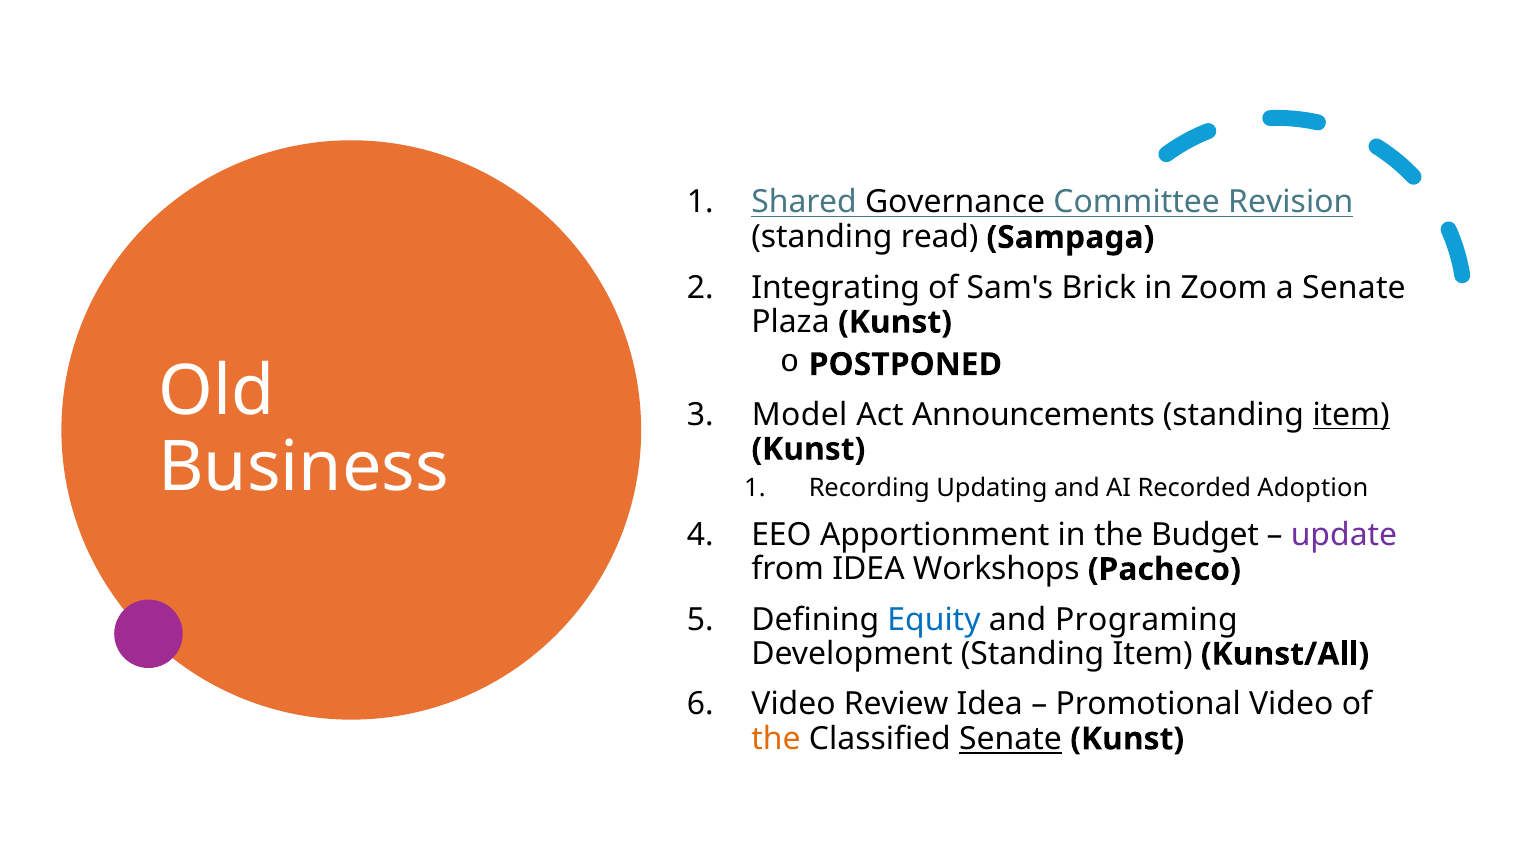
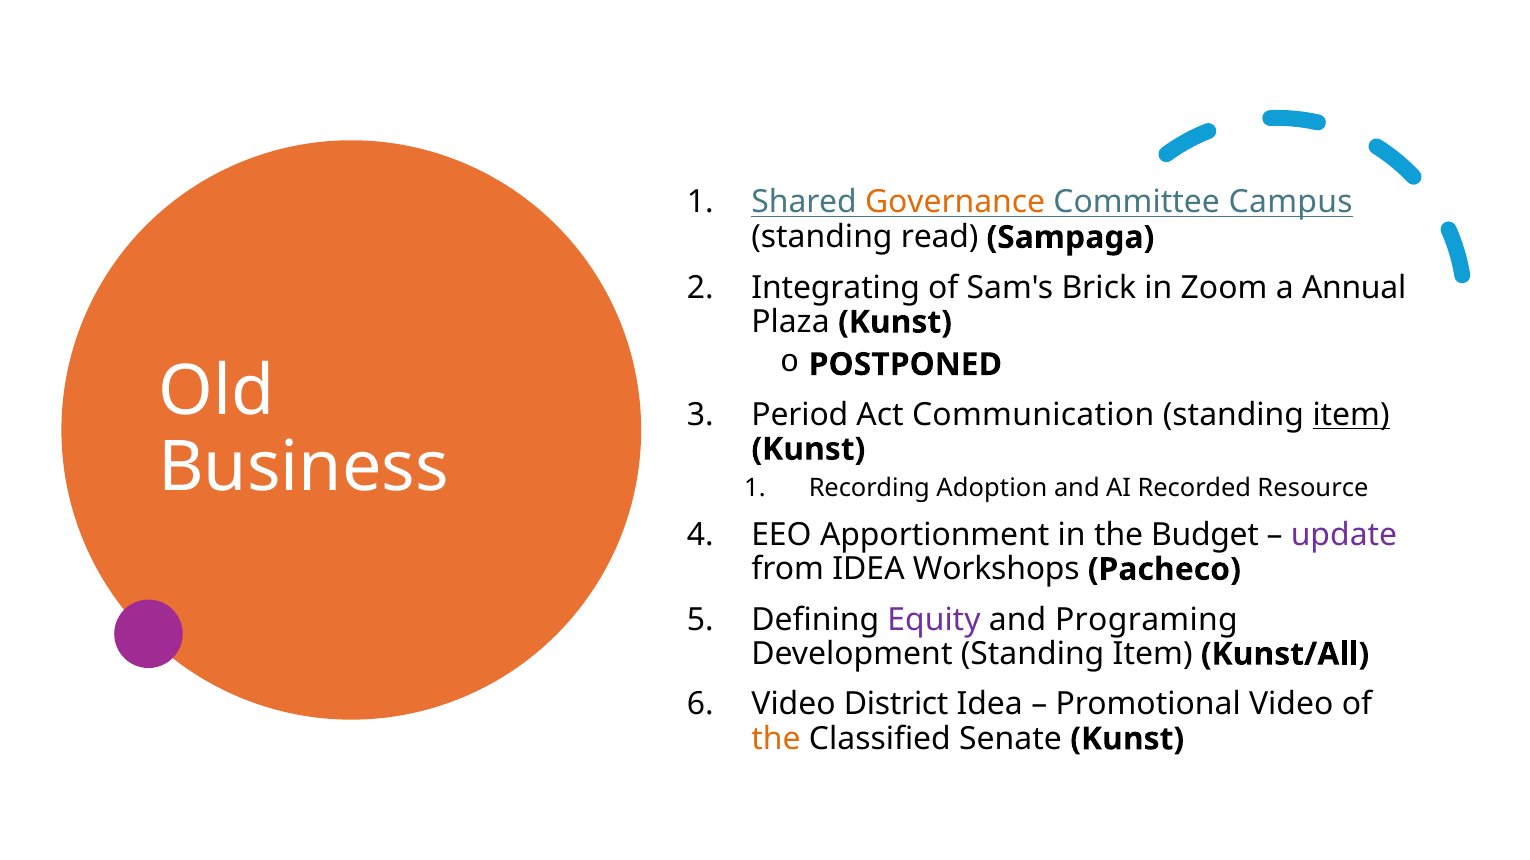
Governance colour: black -> orange
Revision: Revision -> Campus
a Senate: Senate -> Annual
Model: Model -> Period
Announcements: Announcements -> Communication
Updating: Updating -> Adoption
Adoption: Adoption -> Resource
Equity colour: blue -> purple
Review: Review -> District
Senate at (1010, 739) underline: present -> none
